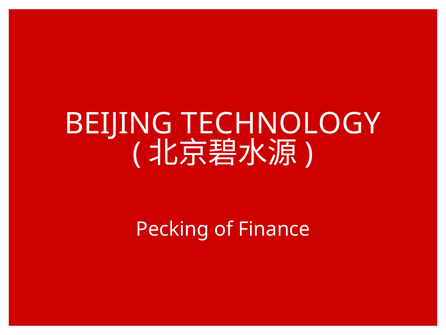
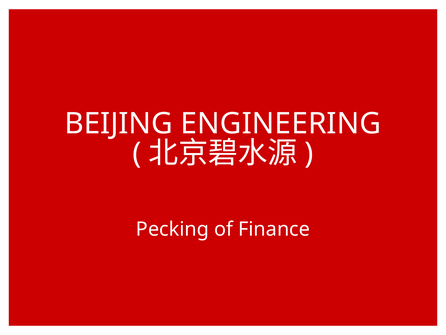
TECHNOLOGY: TECHNOLOGY -> ENGINEERING
